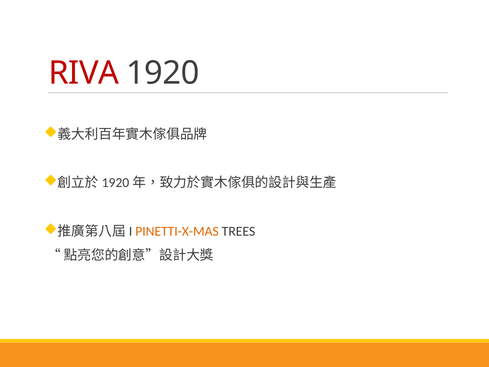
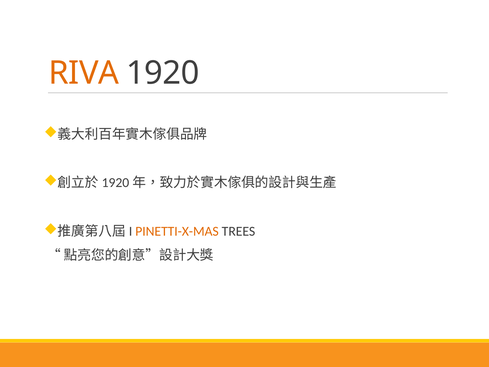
RIVA colour: red -> orange
